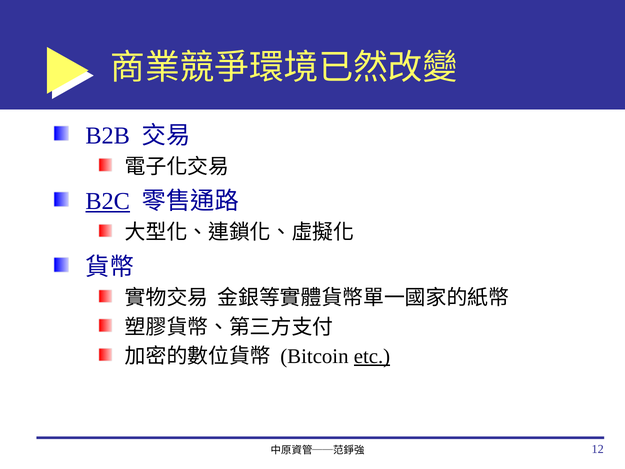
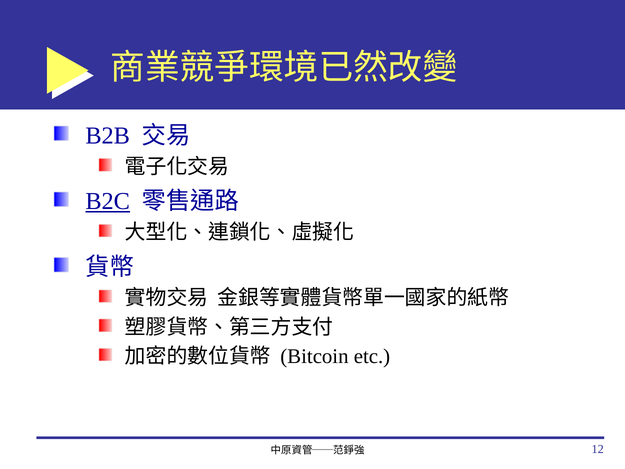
etc underline: present -> none
